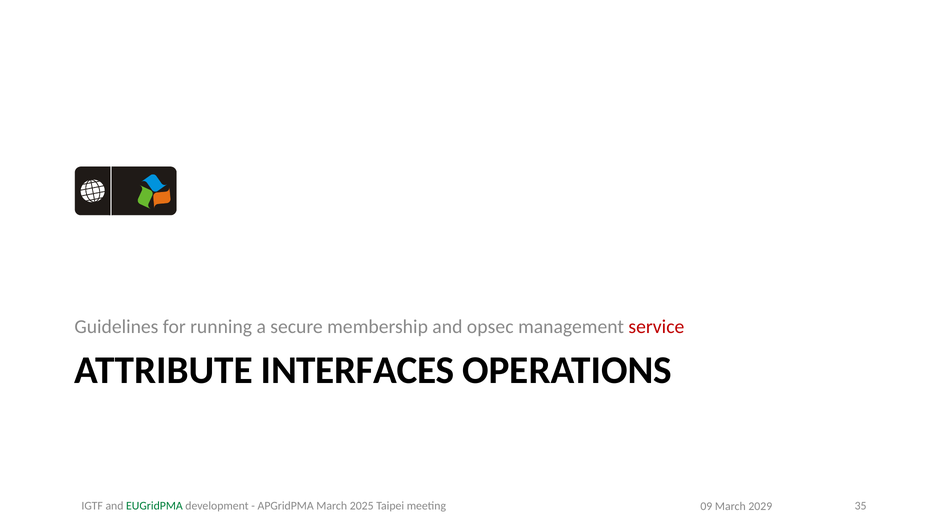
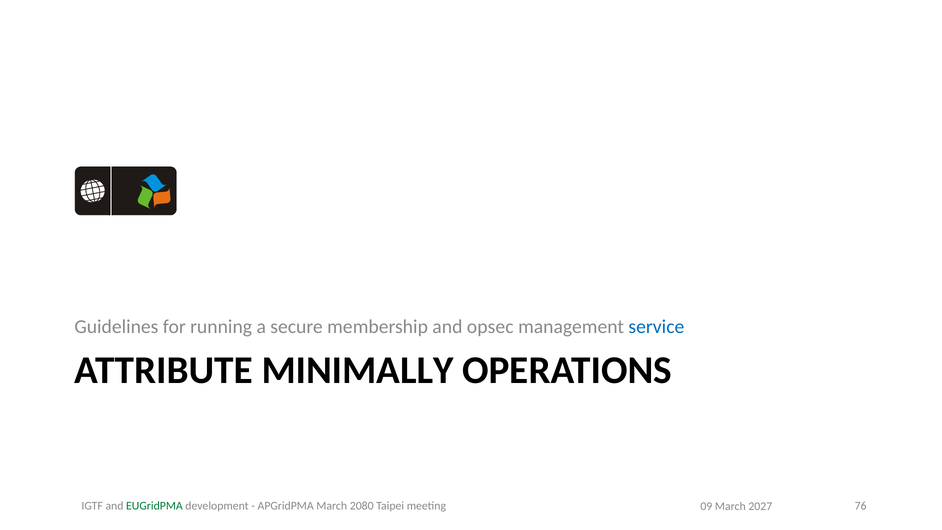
service colour: red -> blue
INTERFACES: INTERFACES -> MINIMALLY
2025: 2025 -> 2080
35: 35 -> 76
2029: 2029 -> 2027
